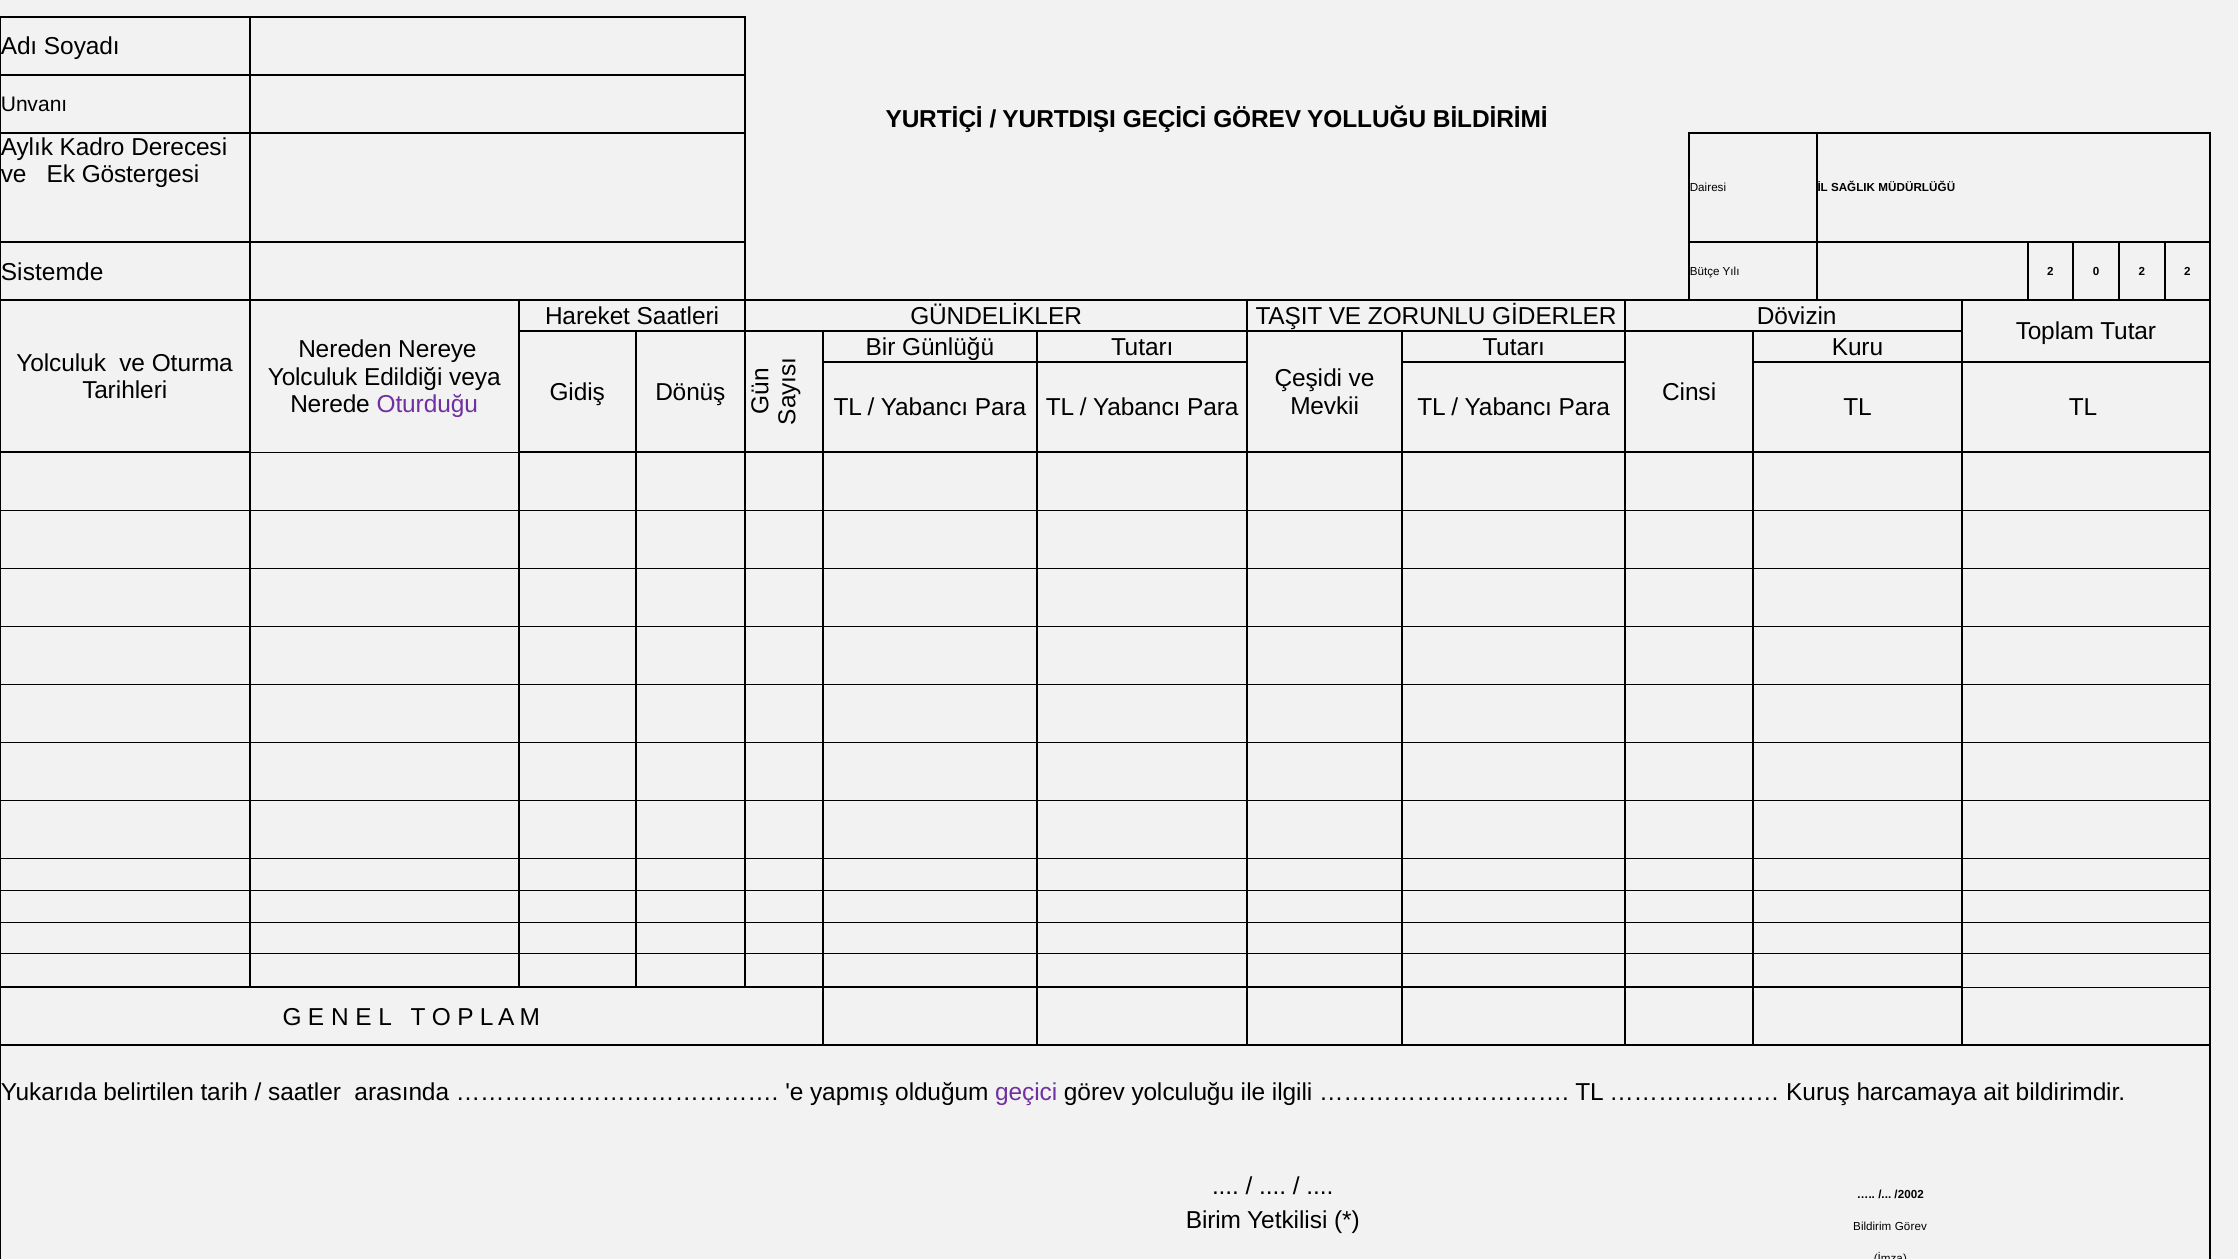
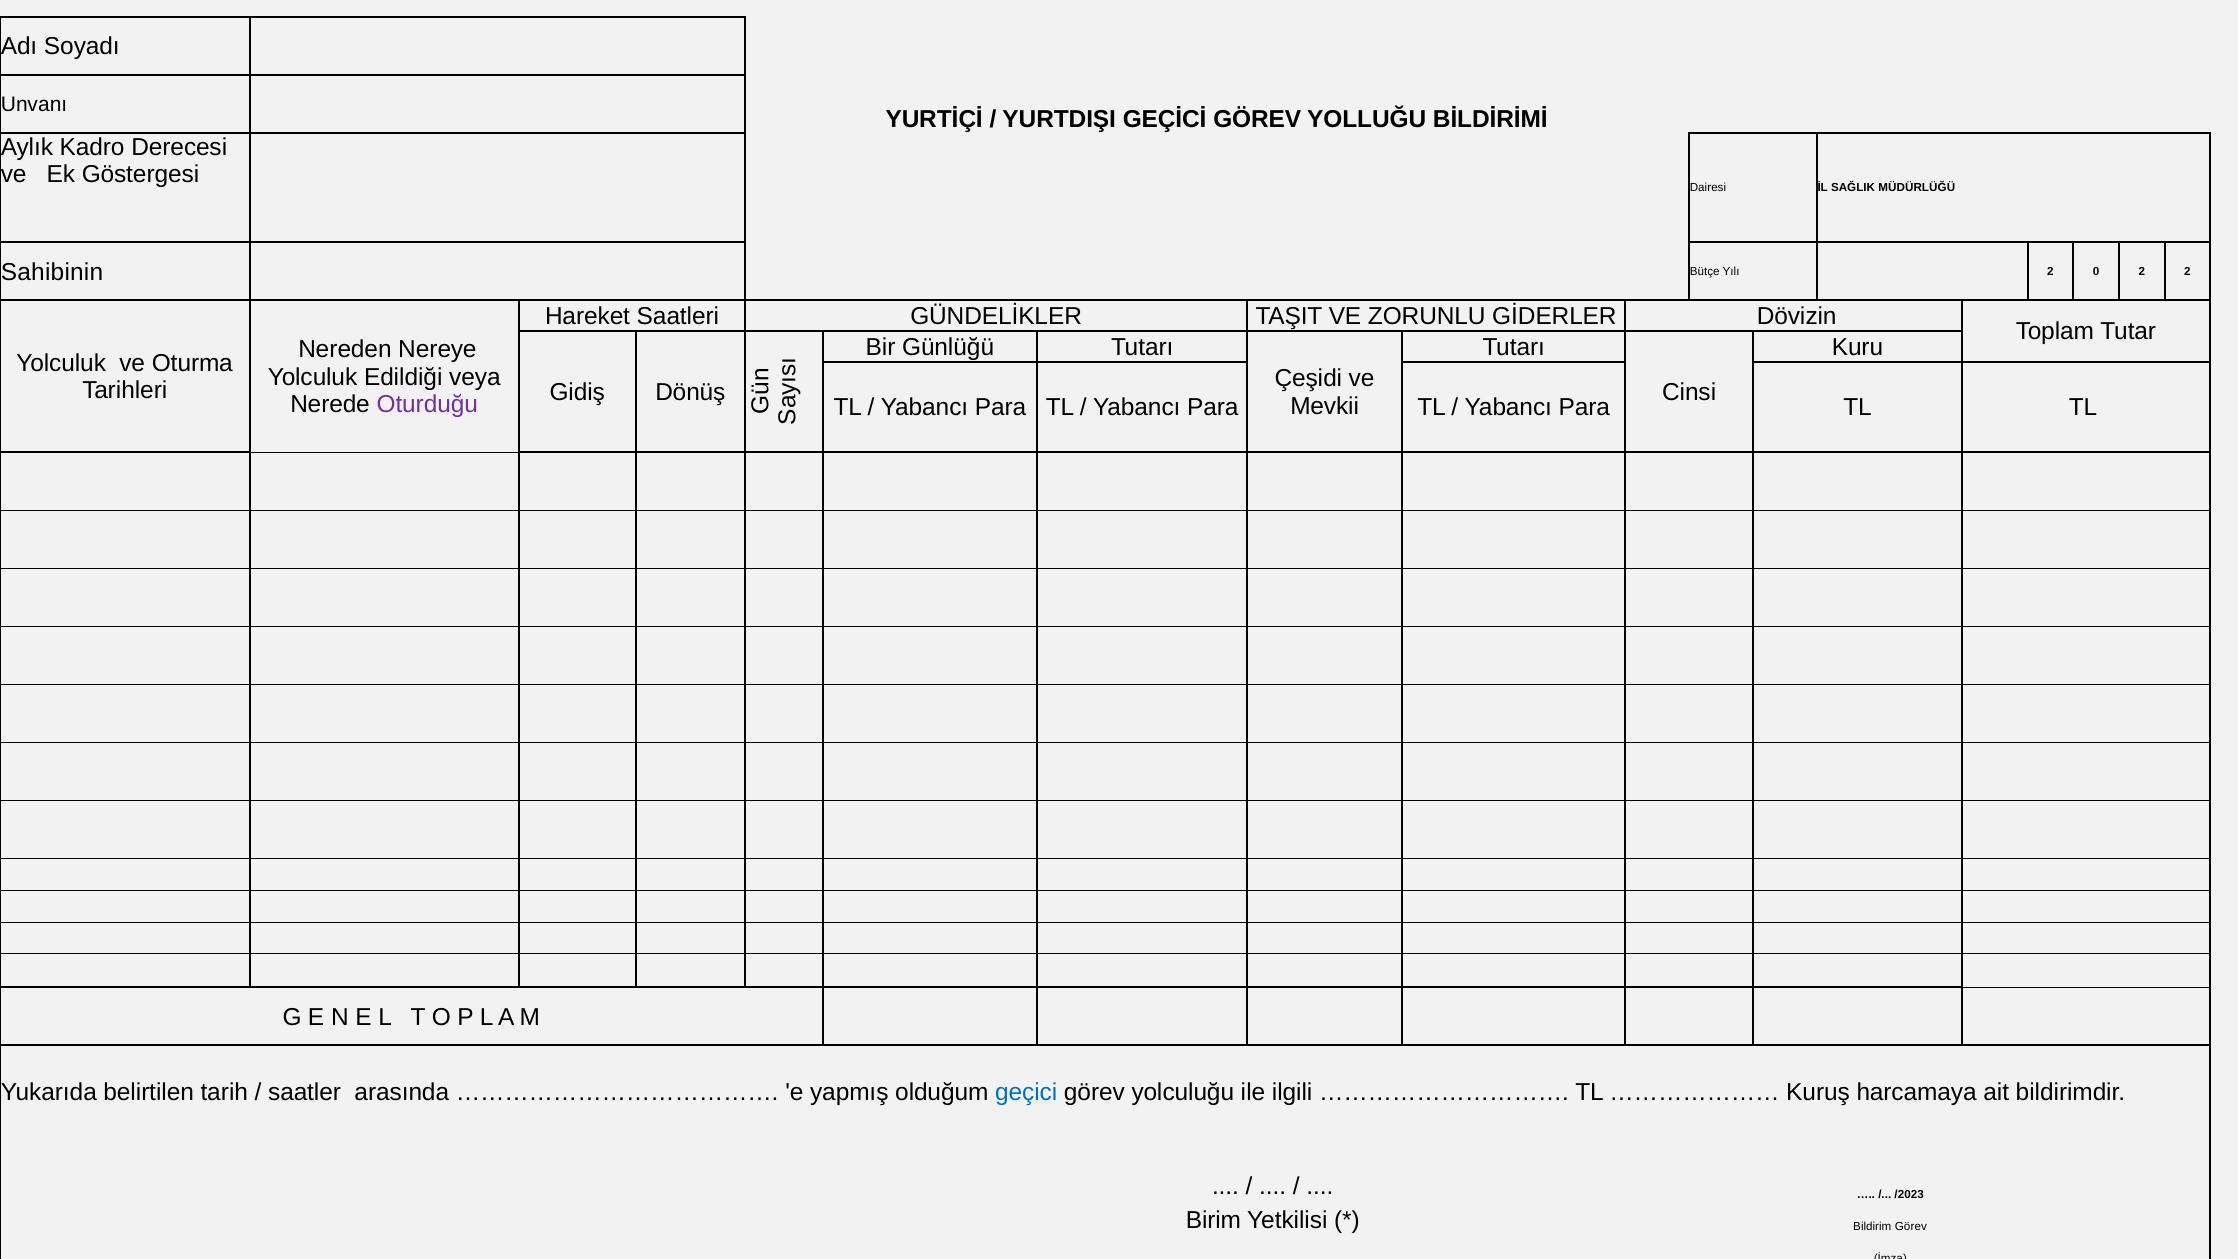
Sistemde at (52, 272): Sistemde -> Sahibinin
geçici colour: purple -> blue
/2002: /2002 -> /2023
